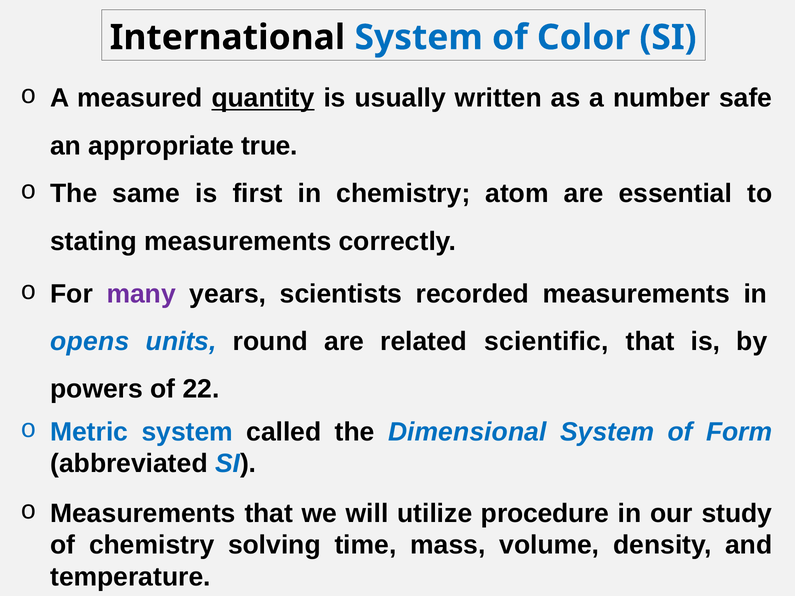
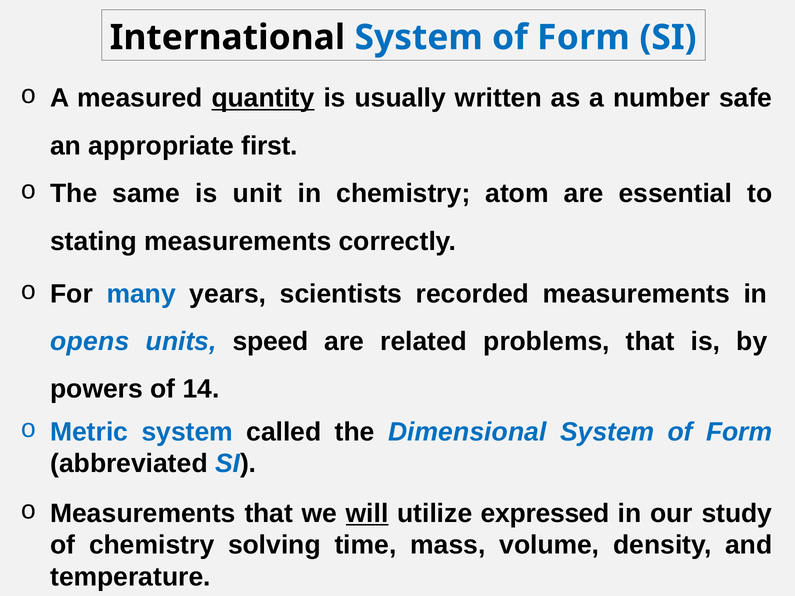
Color at (584, 38): Color -> Form
true: true -> first
first: first -> unit
many colour: purple -> blue
round: round -> speed
scientific: scientific -> problems
22: 22 -> 14
will underline: none -> present
procedure: procedure -> expressed
